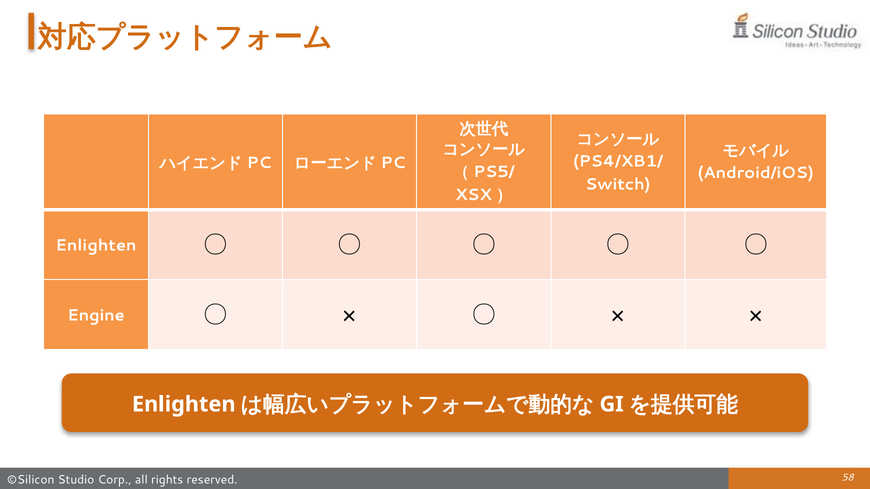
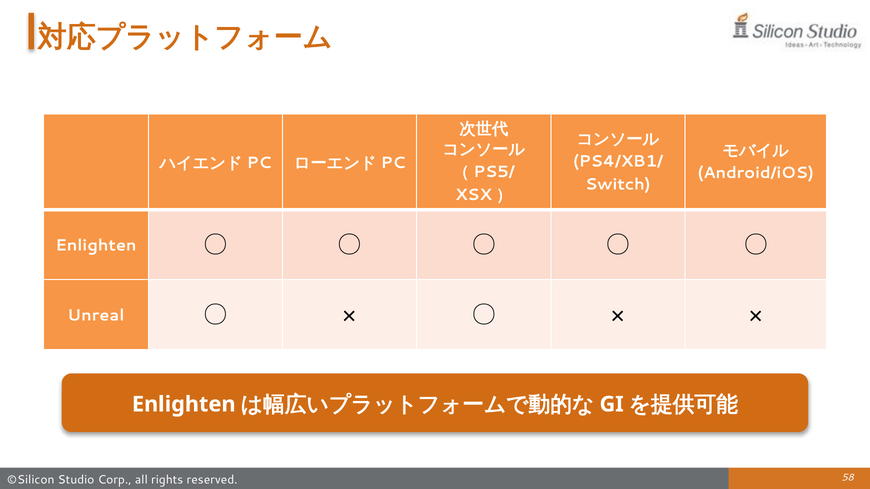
Engine: Engine -> Unreal
